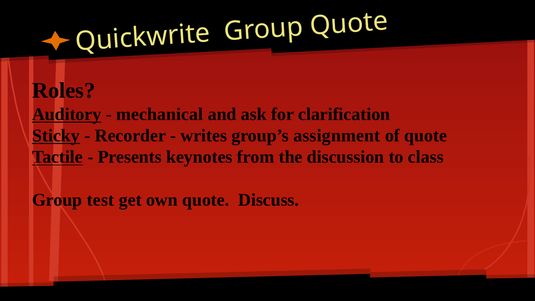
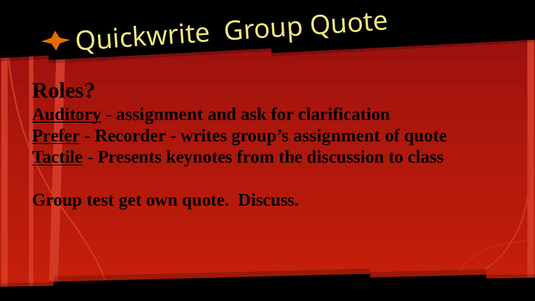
mechanical at (160, 114): mechanical -> assignment
Sticky: Sticky -> Prefer
